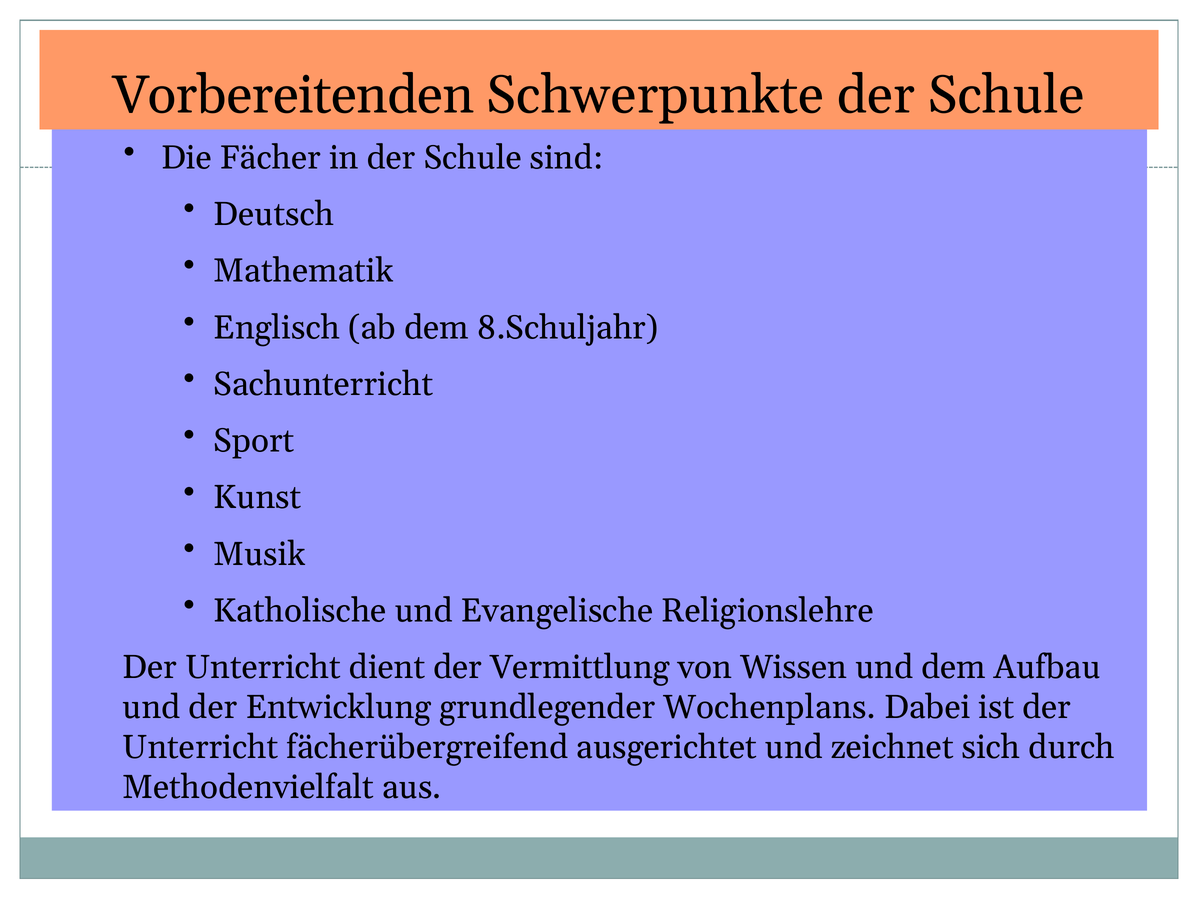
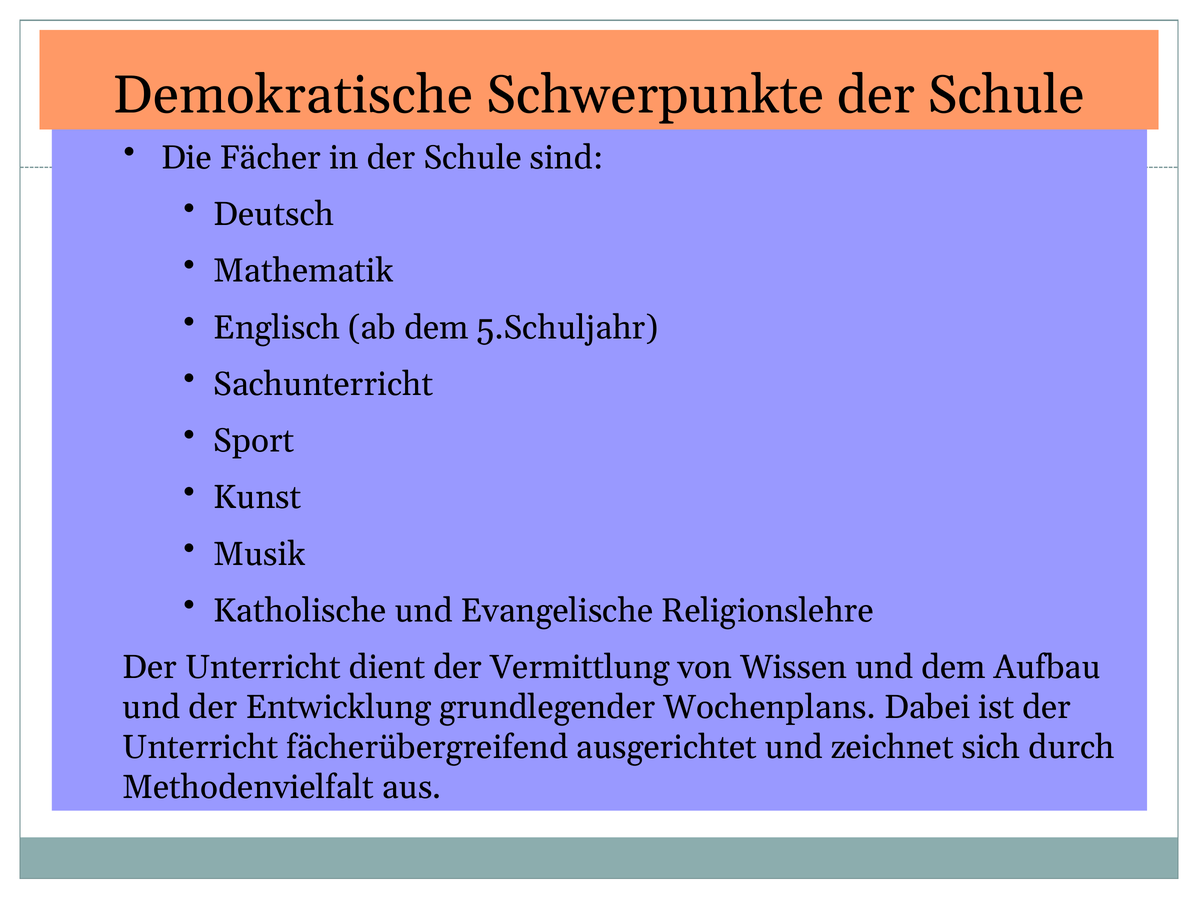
Vorbereitenden: Vorbereitenden -> Demokratische
8.Schuljahr: 8.Schuljahr -> 5.Schuljahr
